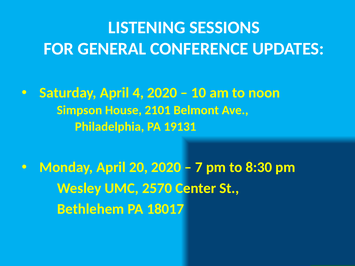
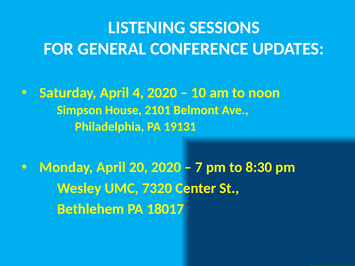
2570: 2570 -> 7320
